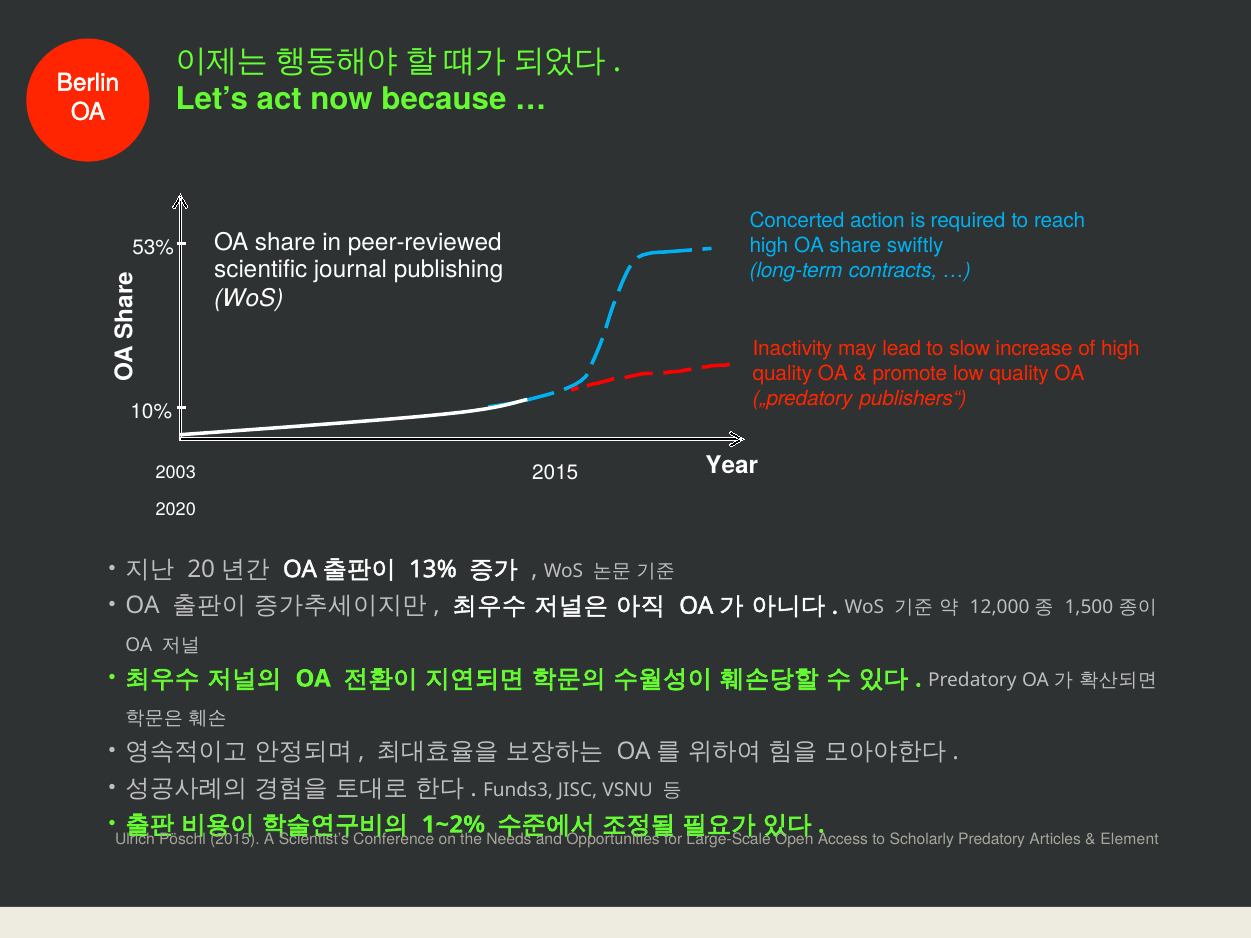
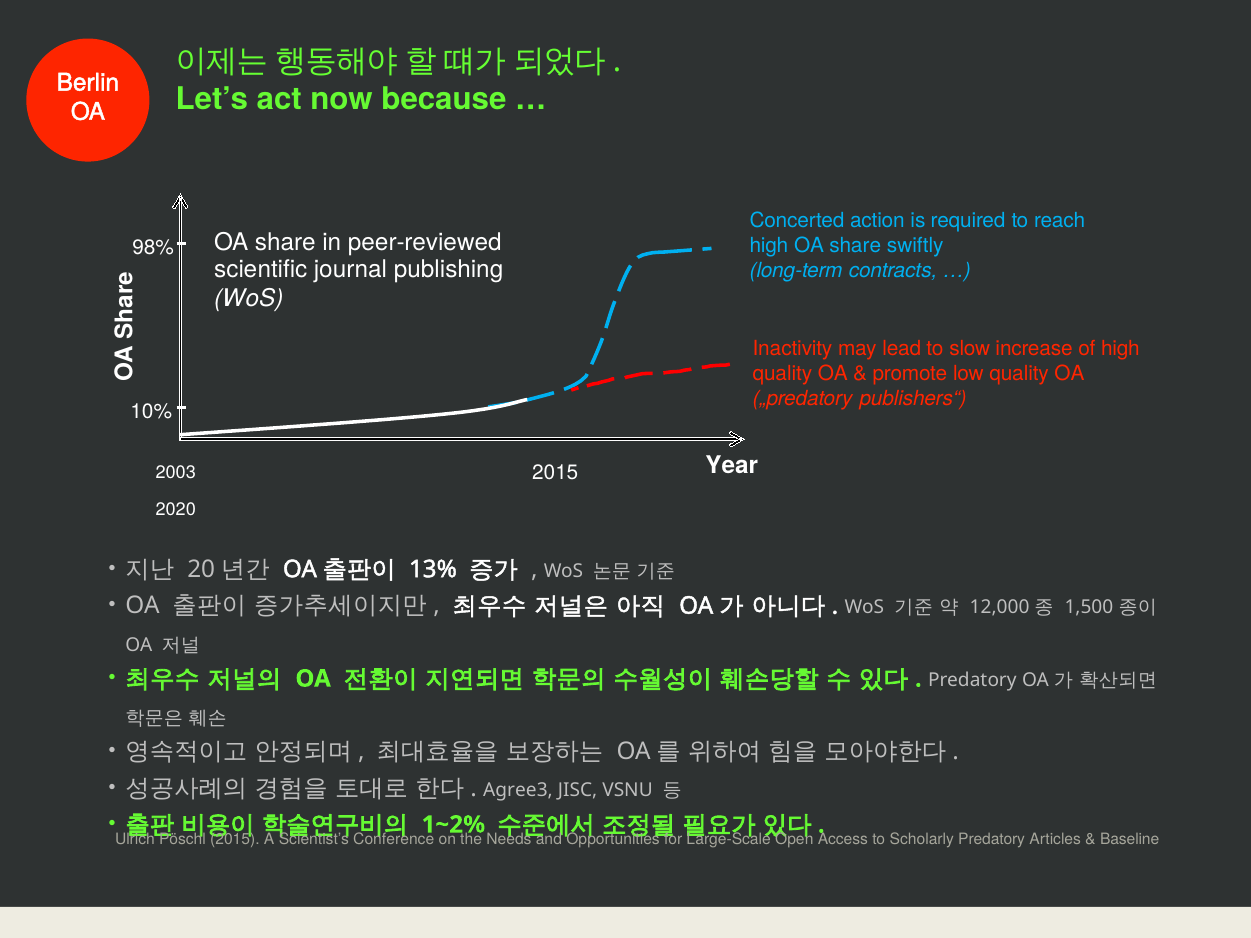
53%: 53% -> 98%
Funds3: Funds3 -> Agree3
Element: Element -> Baseline
